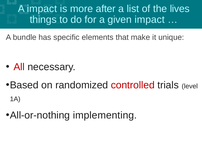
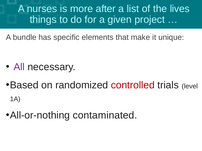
A impact: impact -> nurses
given impact: impact -> project
All colour: red -> purple
implementing: implementing -> contaminated
